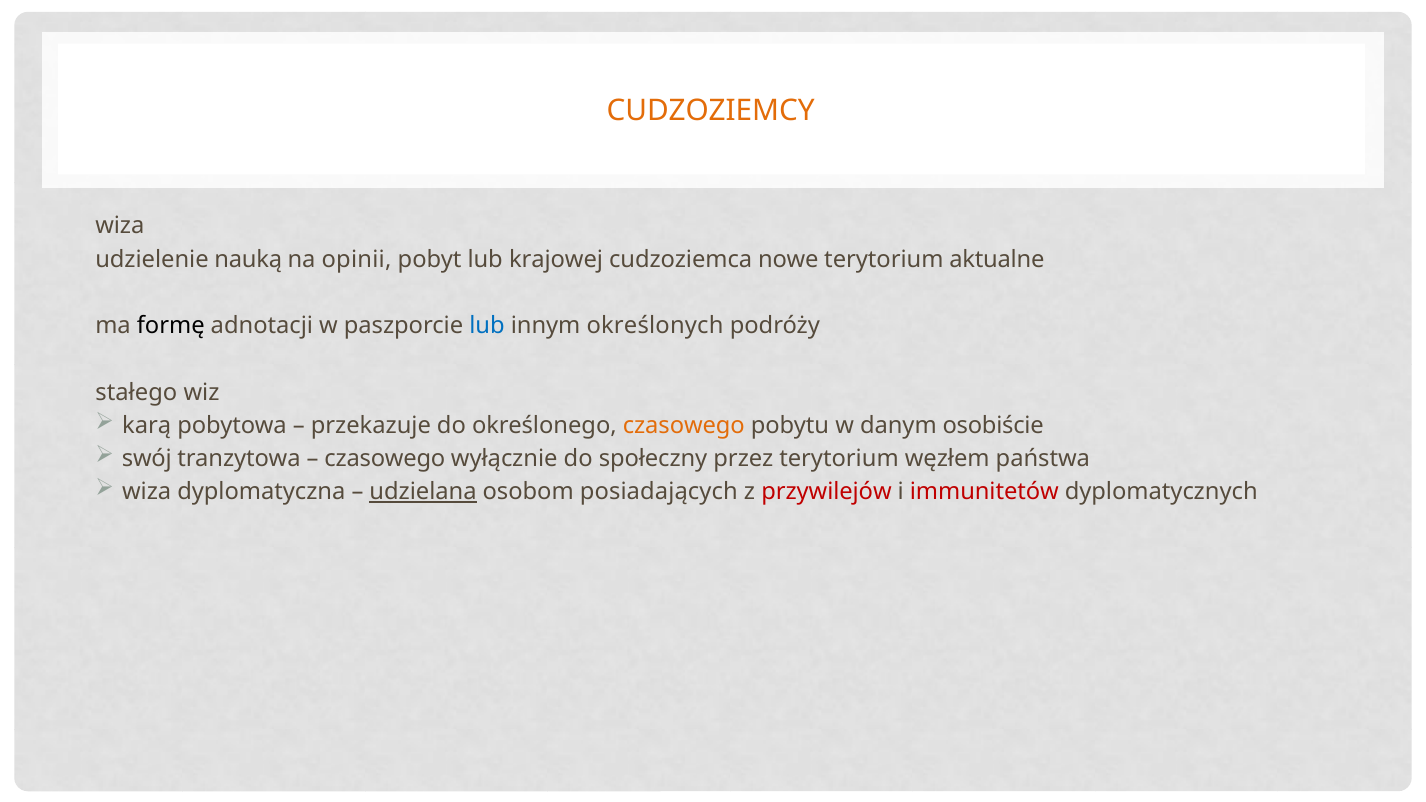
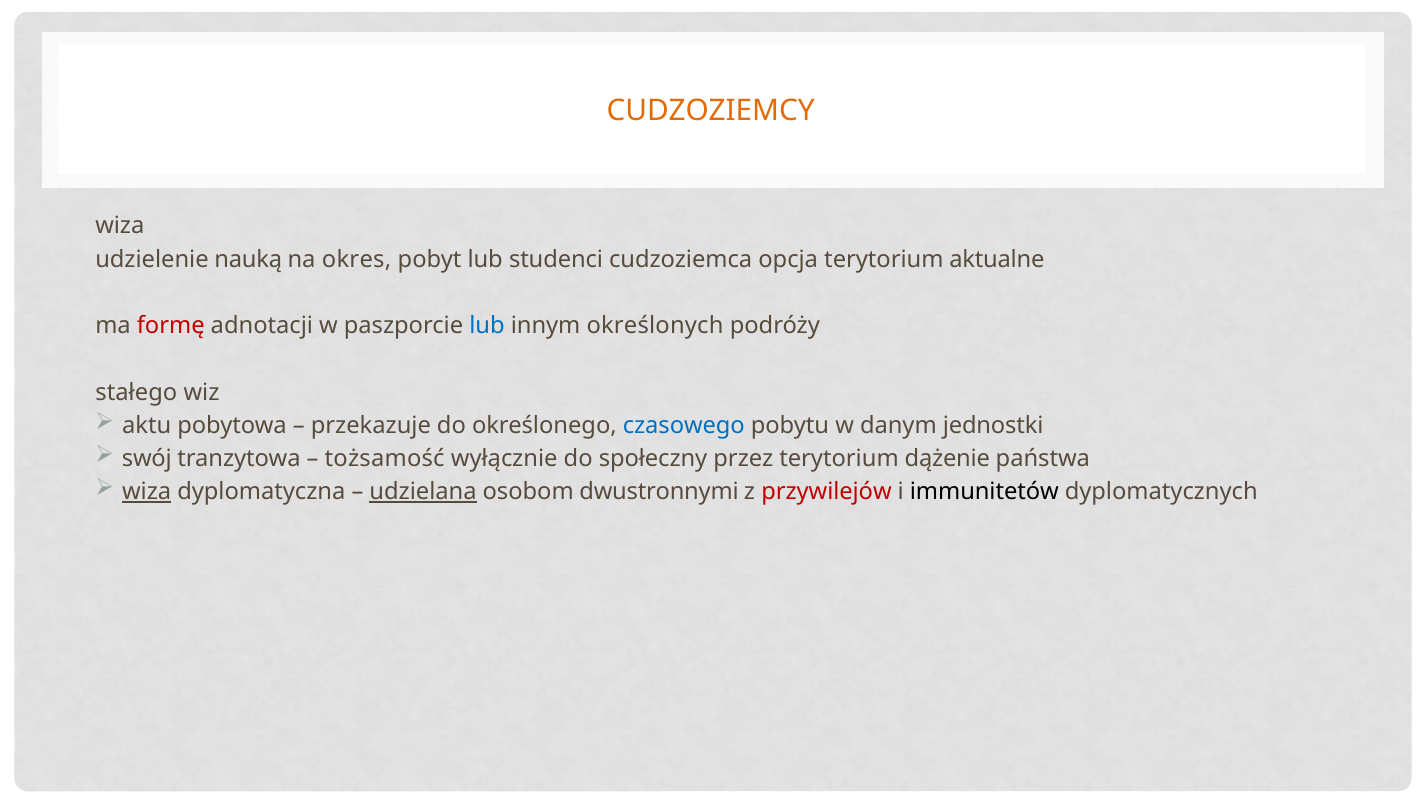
opinii: opinii -> okres
krajowej: krajowej -> studenci
nowe: nowe -> opcja
formę colour: black -> red
karą: karą -> aktu
czasowego at (684, 426) colour: orange -> blue
osobiście: osobiście -> jednostki
czasowego at (385, 459): czasowego -> tożsamość
węzłem: węzłem -> dążenie
wiza at (147, 492) underline: none -> present
posiadających: posiadających -> dwustronnymi
immunitetów colour: red -> black
